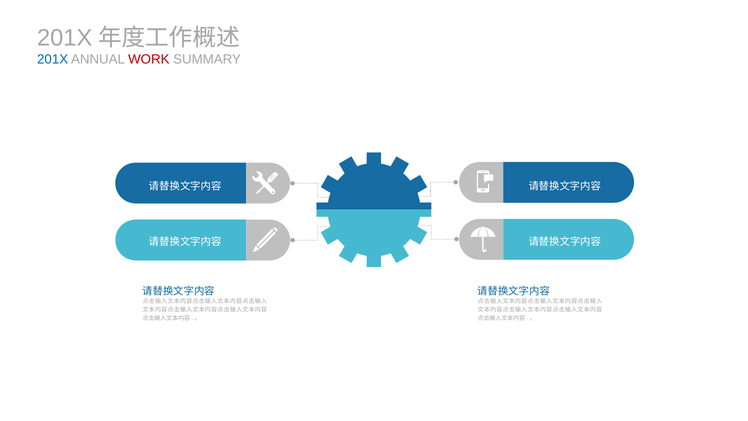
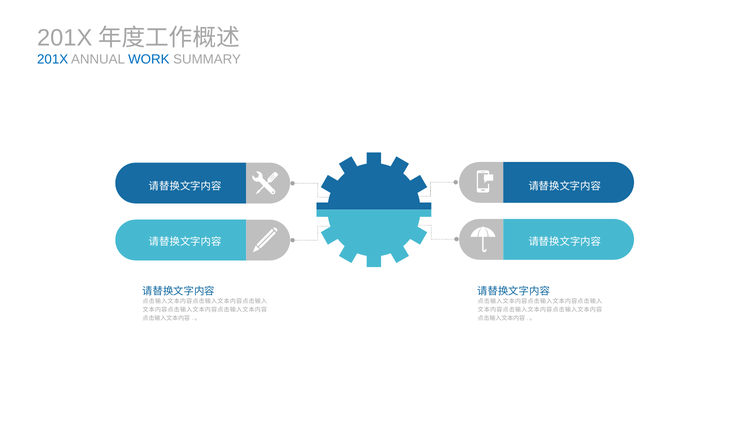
WORK colour: red -> blue
